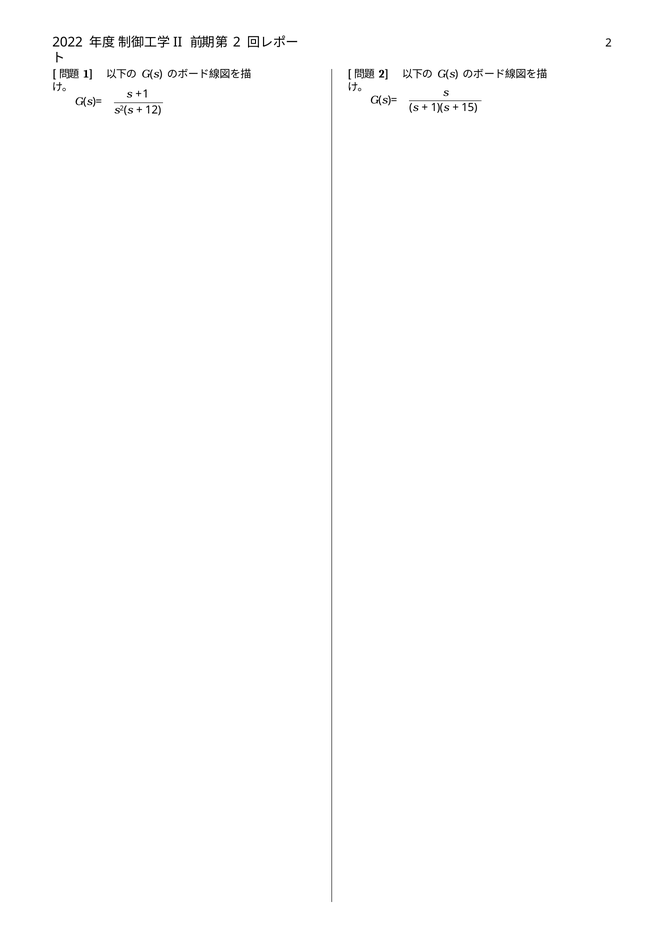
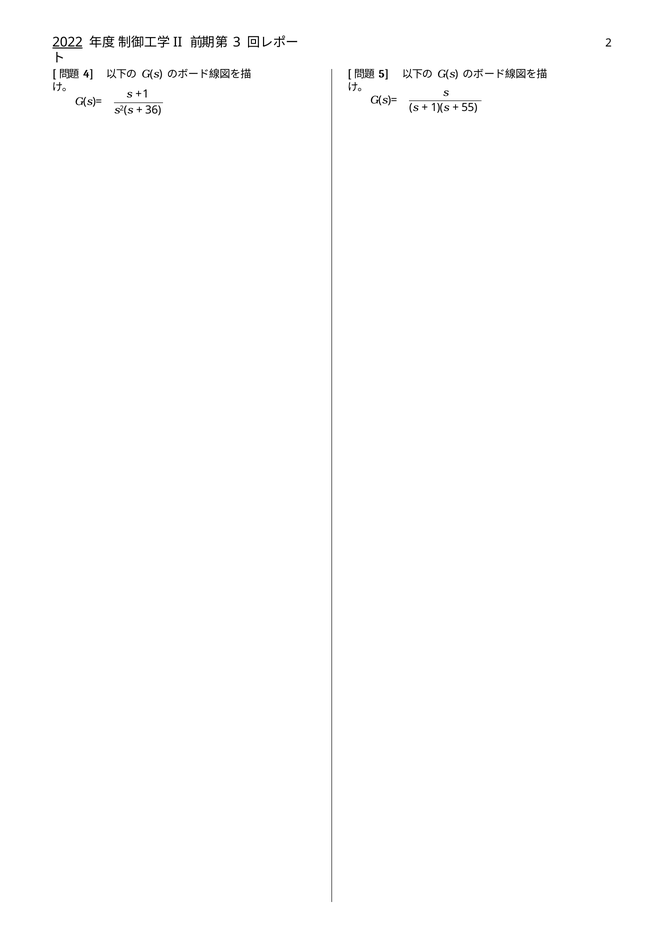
2022 underline: none -> present
2 at (237, 42): 2 -> 3
1: 1 -> 4
2 at (384, 74): 2 -> 5
15: 15 -> 55
12: 12 -> 36
